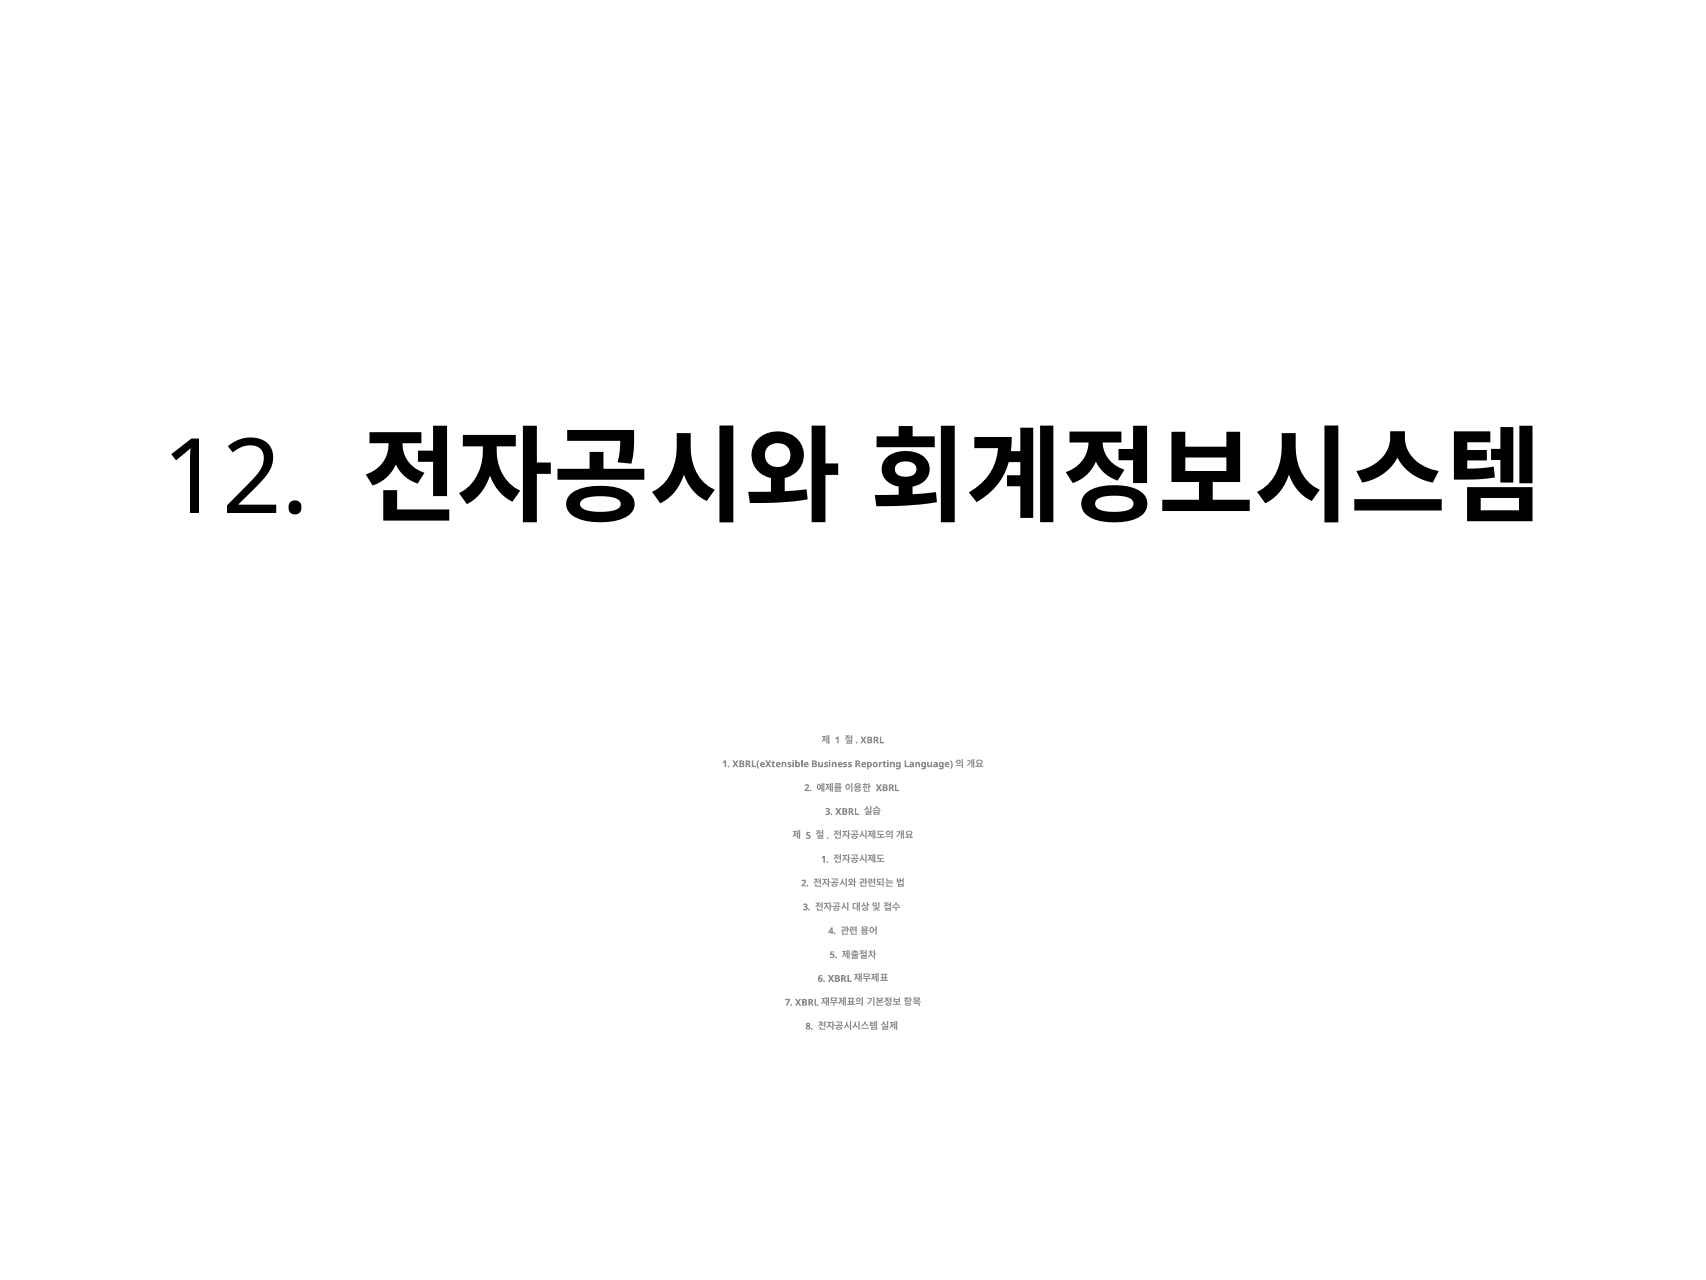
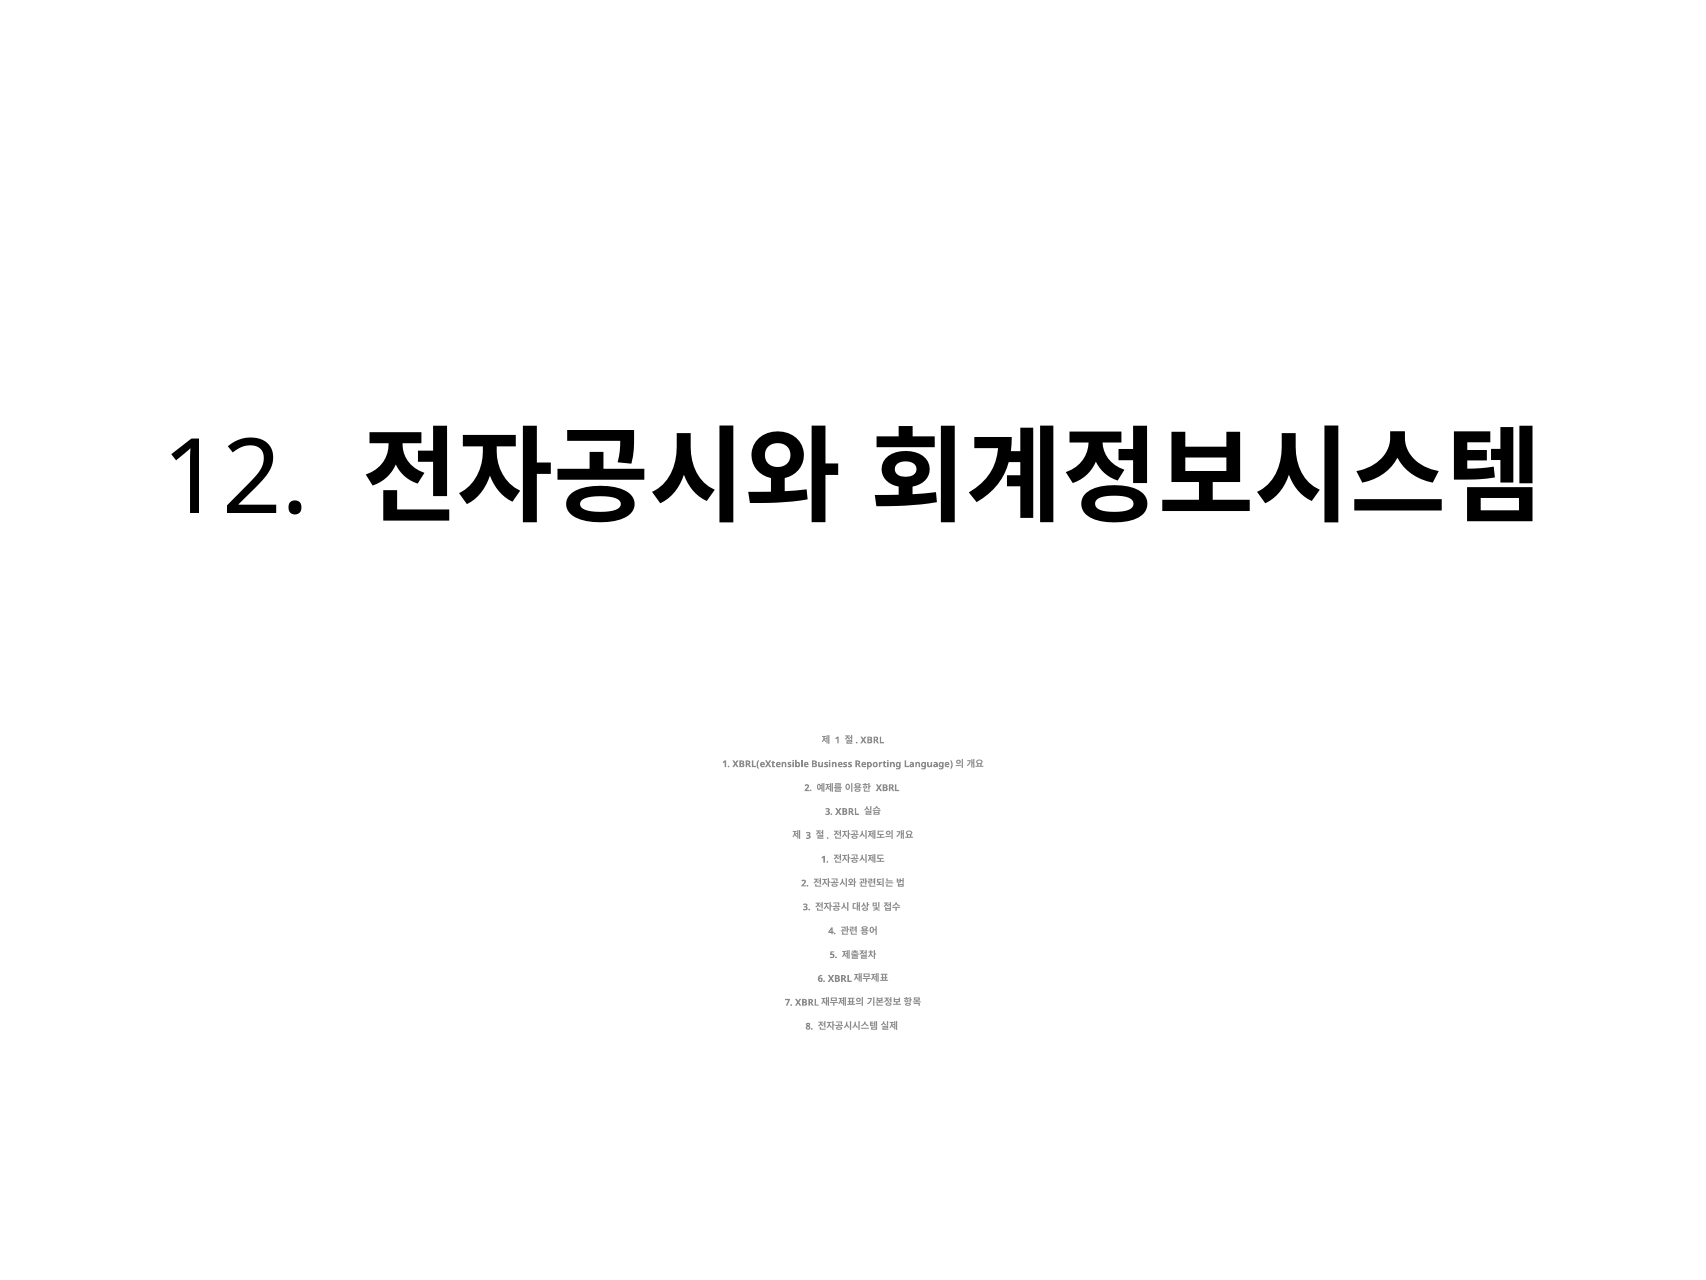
5 at (808, 835): 5 -> 3
